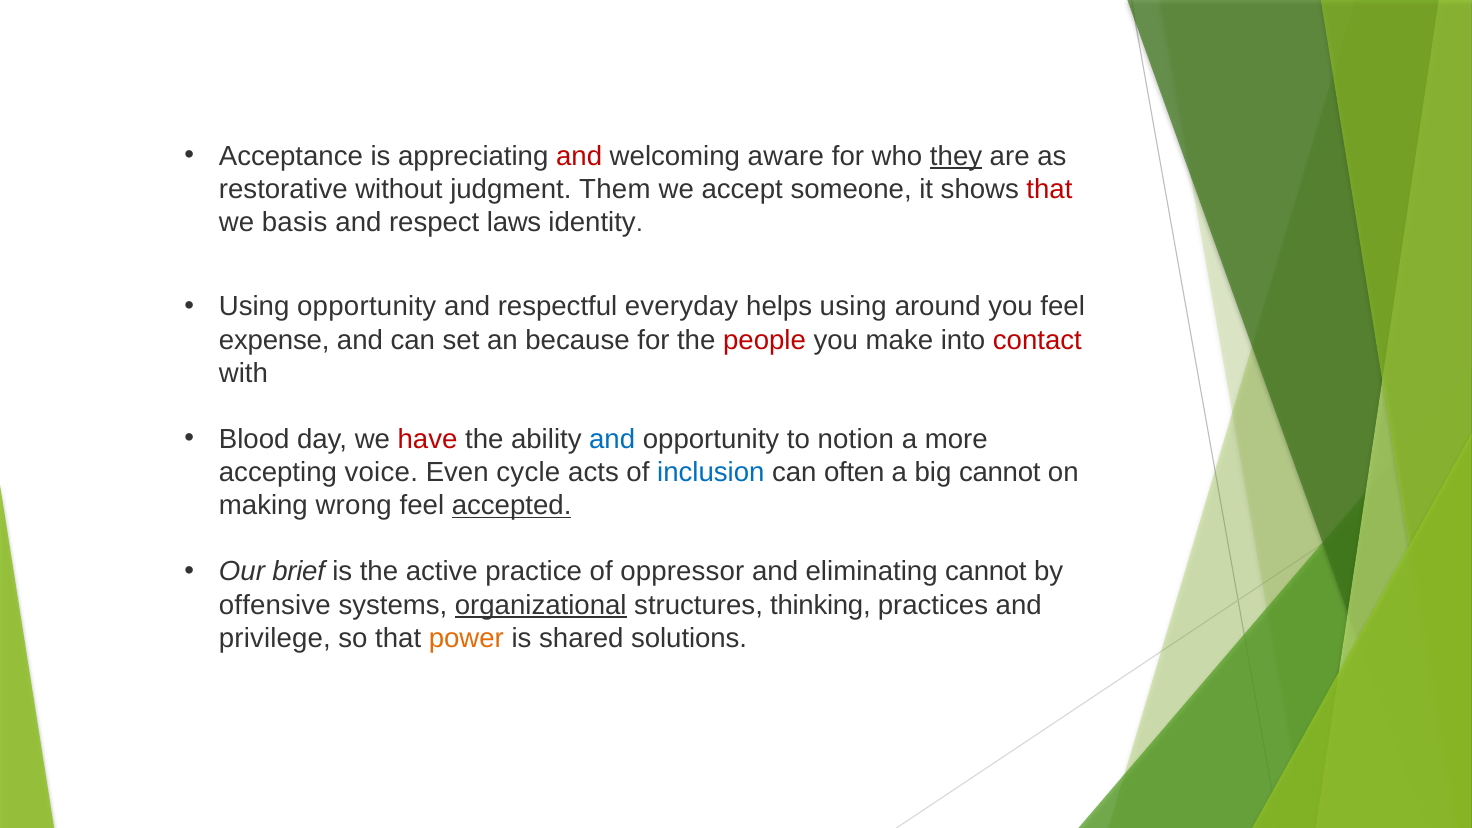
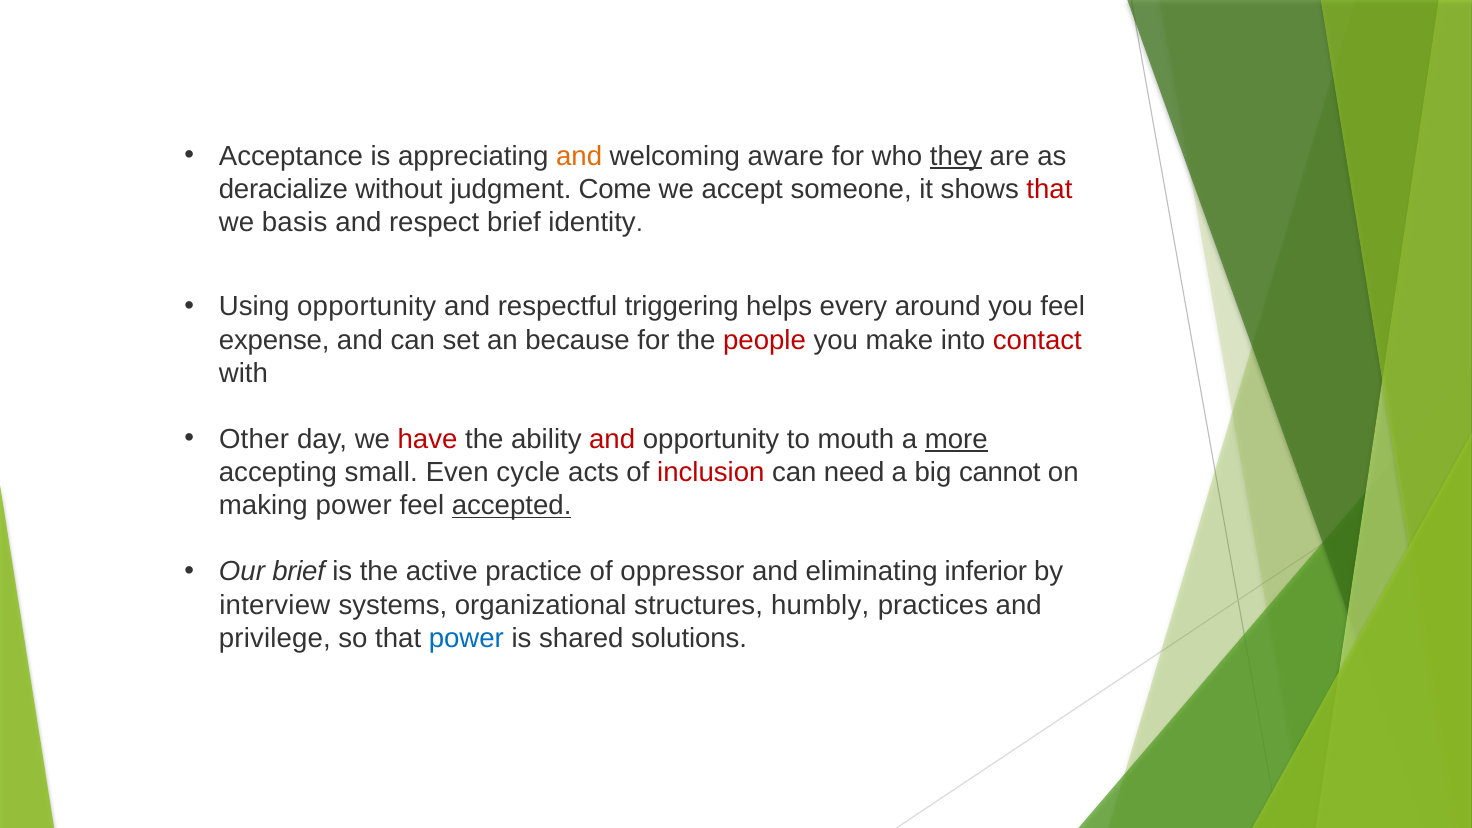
and at (579, 156) colour: red -> orange
restorative: restorative -> deracialize
Them: Them -> Come
respect laws: laws -> brief
everyday: everyday -> triggering
helps using: using -> every
Blood: Blood -> Other
and at (612, 439) colour: blue -> red
notion: notion -> mouth
more underline: none -> present
voice: voice -> small
inclusion colour: blue -> red
often: often -> need
making wrong: wrong -> power
eliminating cannot: cannot -> inferior
offensive: offensive -> interview
organizational underline: present -> none
thinking: thinking -> humbly
power at (466, 638) colour: orange -> blue
